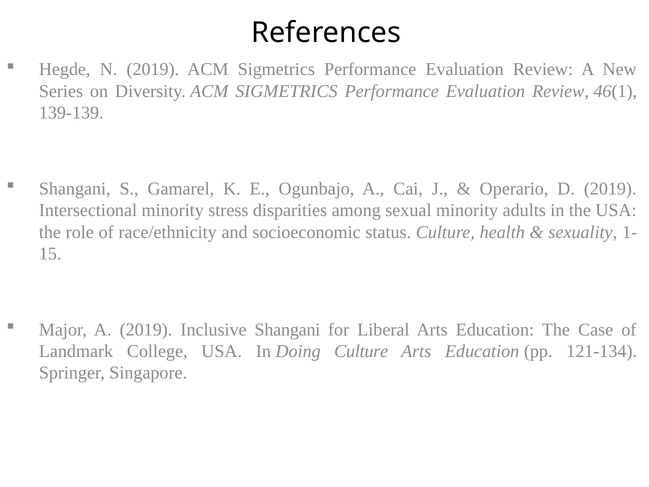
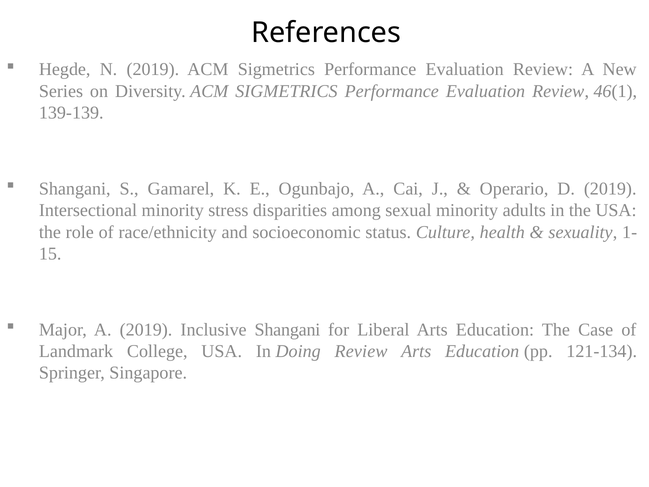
Doing Culture: Culture -> Review
